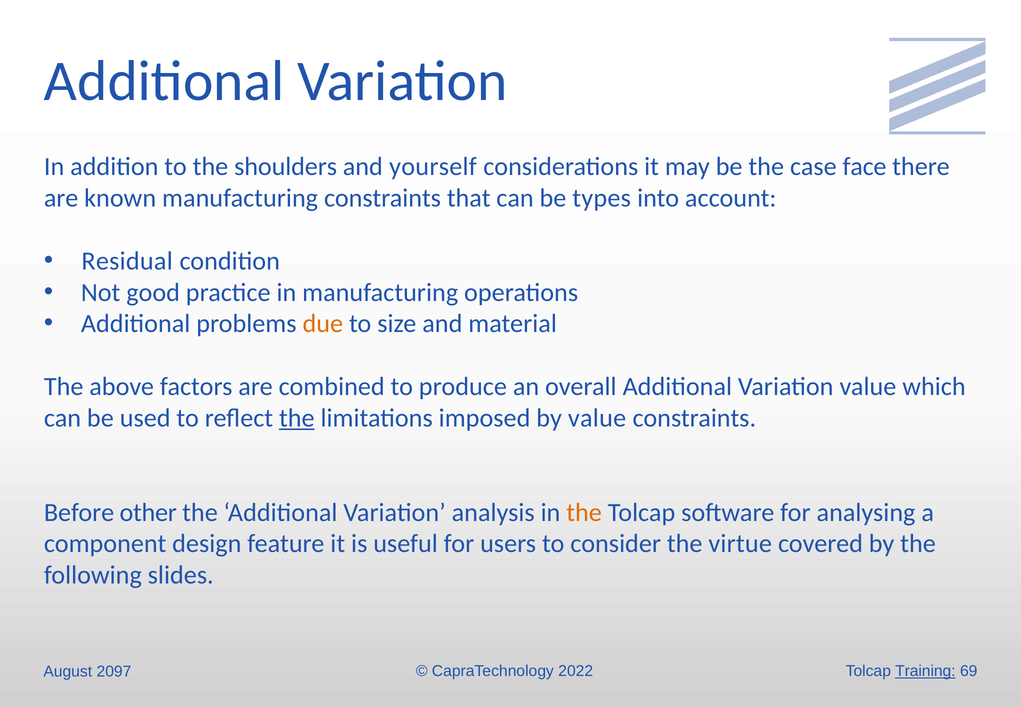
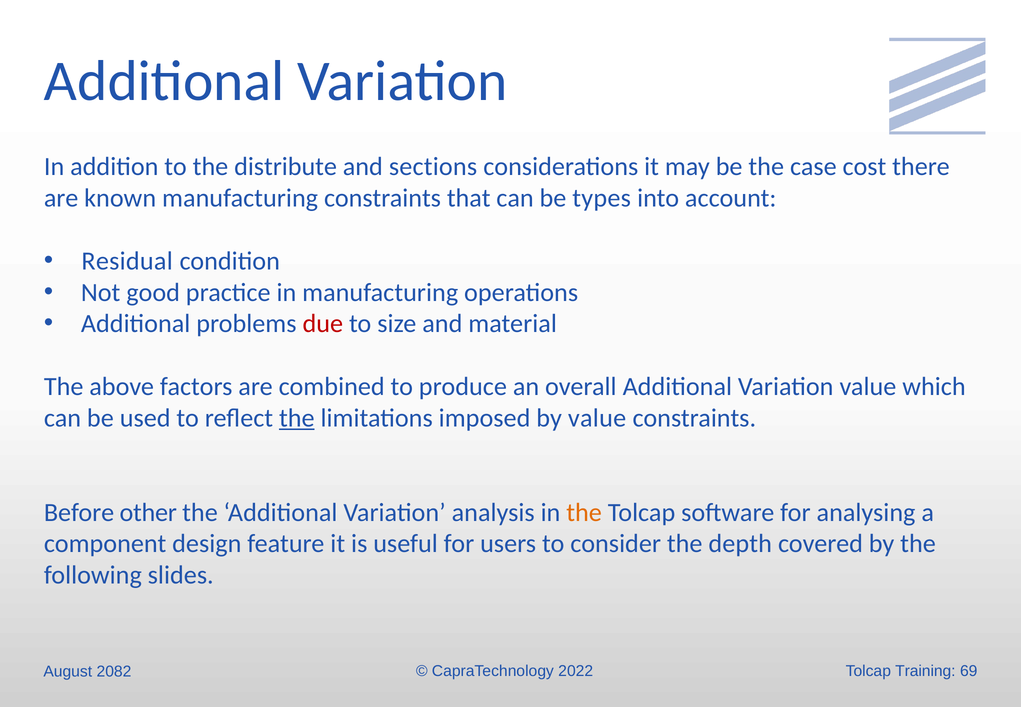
shoulders: shoulders -> distribute
yourself: yourself -> sections
face: face -> cost
due colour: orange -> red
virtue: virtue -> depth
2097: 2097 -> 2082
Training underline: present -> none
